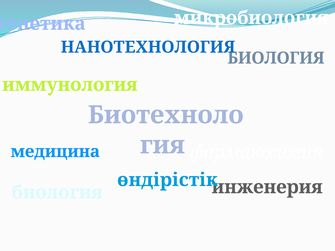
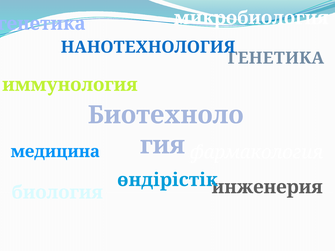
БИОЛОГИЯ at (276, 58): БИОЛОГИЯ -> ГЕНЕТИКА
